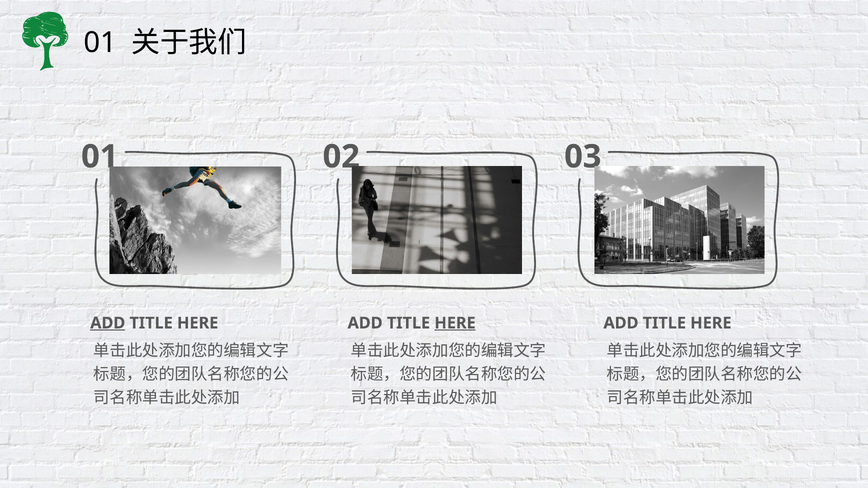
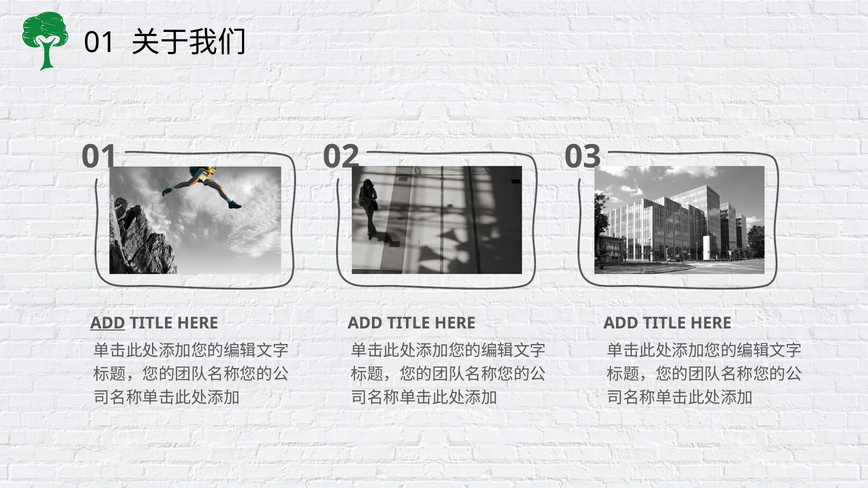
HERE at (455, 323) underline: present -> none
